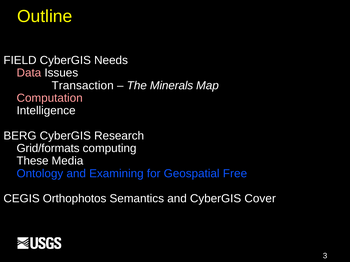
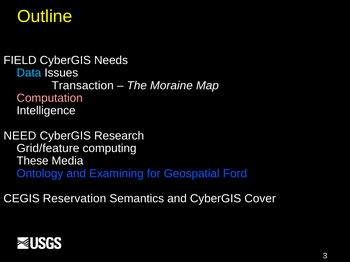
Data colour: pink -> light blue
Minerals: Minerals -> Moraine
BERG: BERG -> NEED
Grid/formats: Grid/formats -> Grid/feature
Free: Free -> Ford
Orthophotos: Orthophotos -> Reservation
